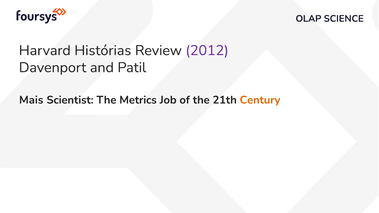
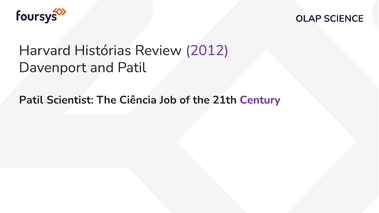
Mais at (31, 100): Mais -> Patil
Metrics: Metrics -> Ciência
Century colour: orange -> purple
